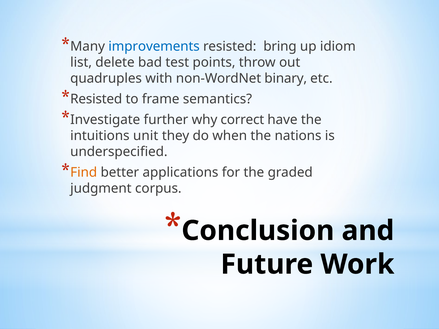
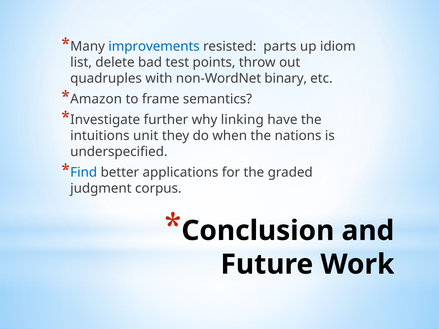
bring: bring -> parts
Resisted at (96, 99): Resisted -> Amazon
correct: correct -> linking
Find colour: orange -> blue
